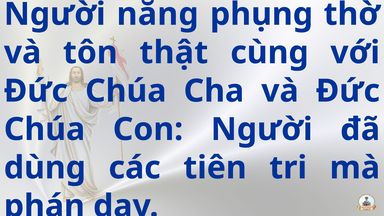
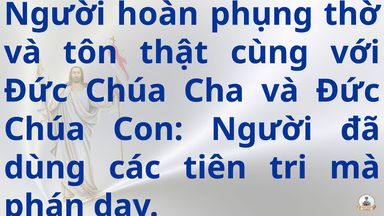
năng: năng -> hoàn
